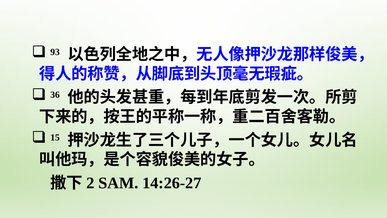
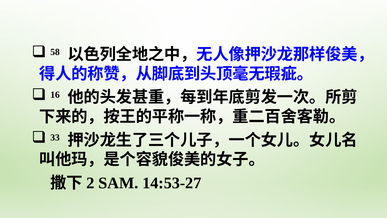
93: 93 -> 58
36: 36 -> 16
15: 15 -> 33
14:26-27: 14:26-27 -> 14:53-27
